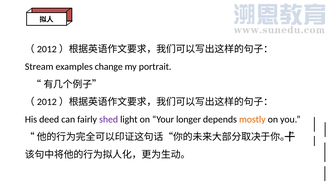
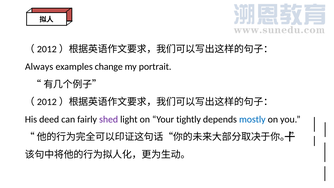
Stream: Stream -> Always
longer: longer -> tightly
mostly colour: orange -> blue
